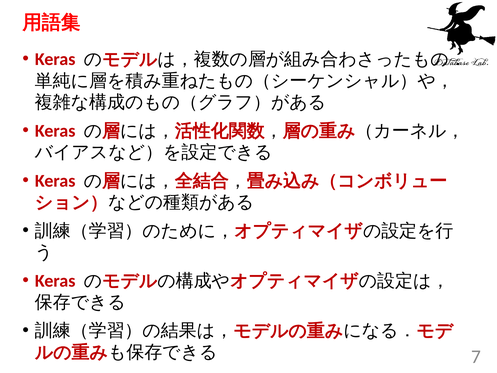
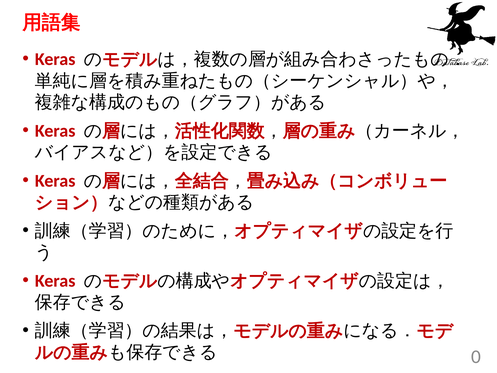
7: 7 -> 0
